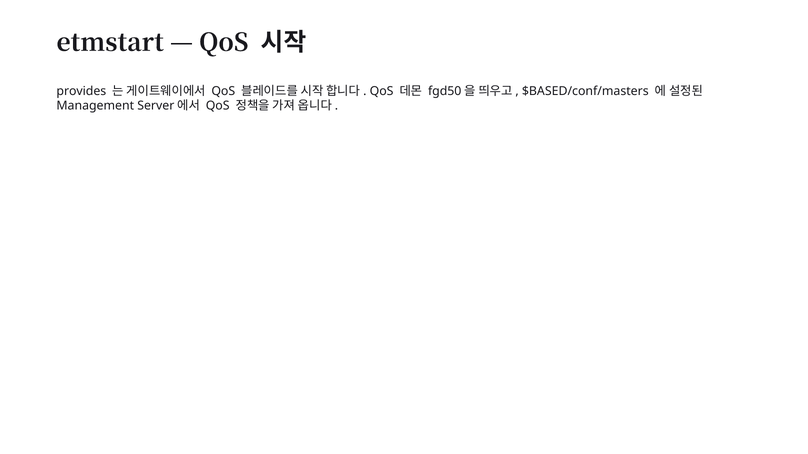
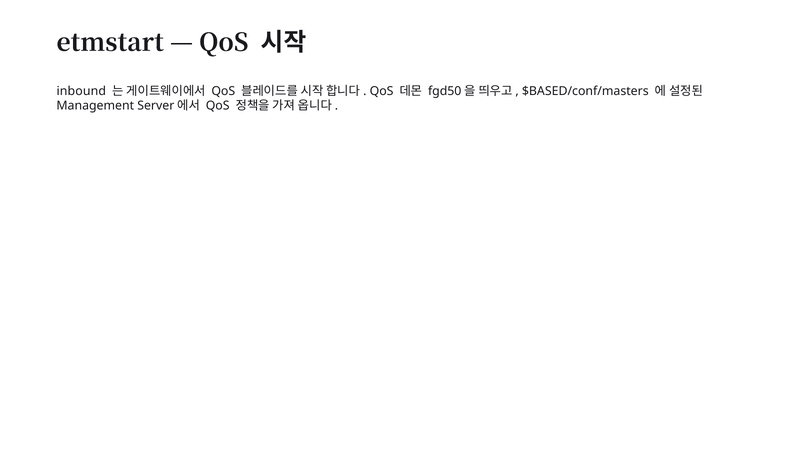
provides: provides -> inbound
